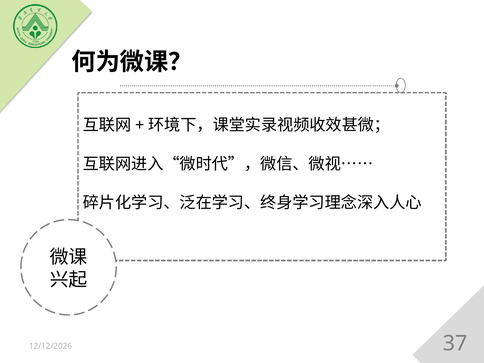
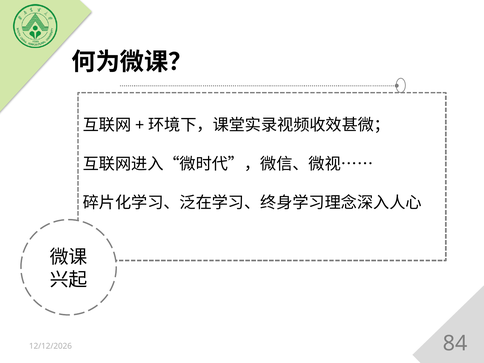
37: 37 -> 84
